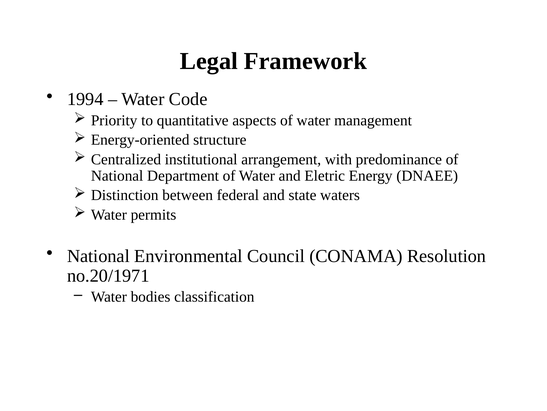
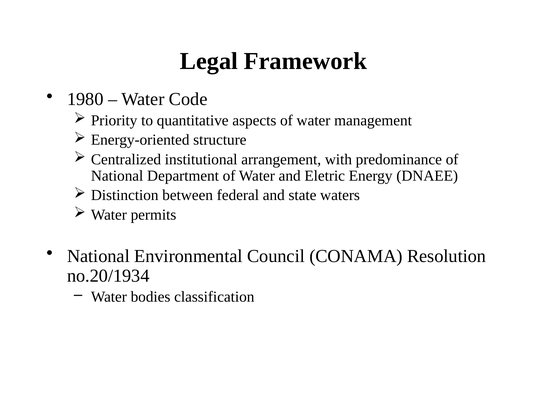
1994: 1994 -> 1980
no.20/1971: no.20/1971 -> no.20/1934
